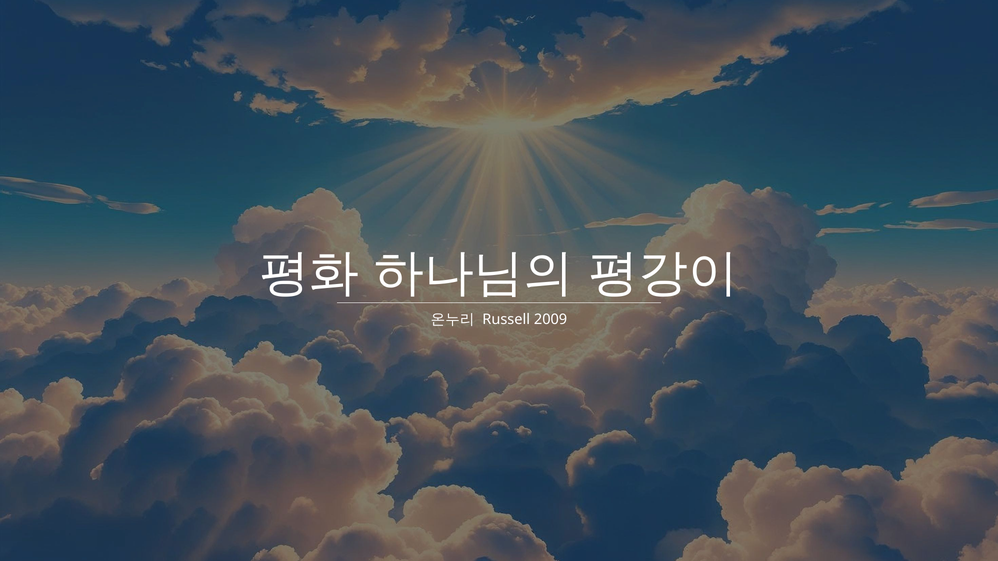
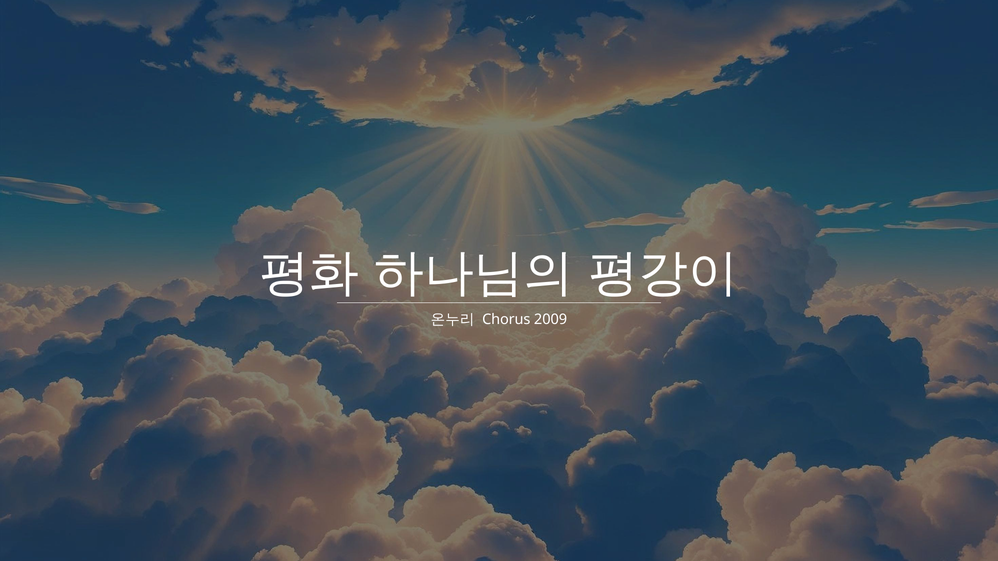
Russell: Russell -> Chorus
